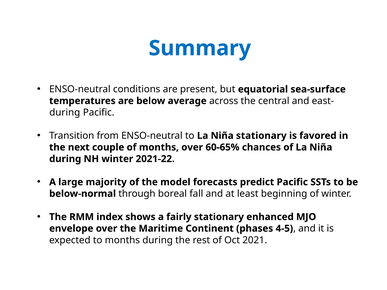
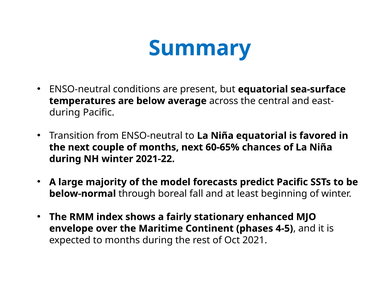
Niña stationary: stationary -> equatorial
months over: over -> next
